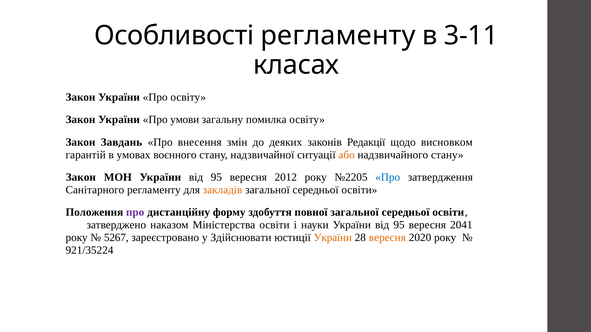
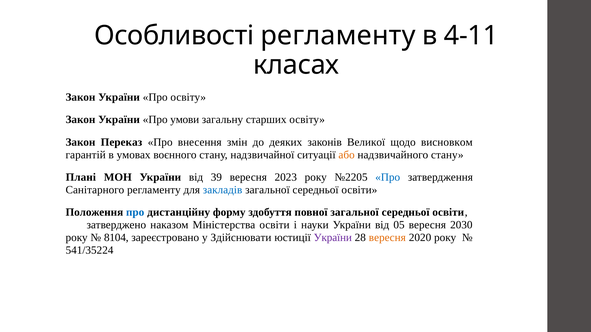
3-11: 3-11 -> 4-11
помилка: помилка -> старших
Завдань: Завдань -> Переказ
Редакції: Редакції -> Великої
Закон at (81, 177): Закон -> Плані
МОН України від 95: 95 -> 39
2012: 2012 -> 2023
закладів colour: orange -> blue
про at (135, 213) colour: purple -> blue
науки України від 95: 95 -> 05
2041: 2041 -> 2030
5267: 5267 -> 8104
України at (333, 238) colour: orange -> purple
921/35224: 921/35224 -> 541/35224
